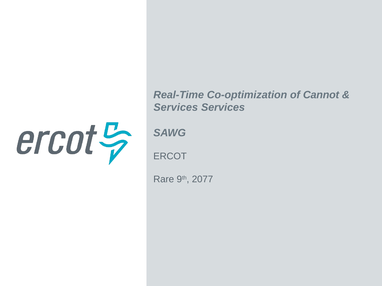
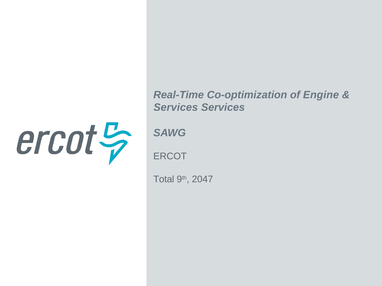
Cannot: Cannot -> Engine
Rare: Rare -> Total
2077: 2077 -> 2047
